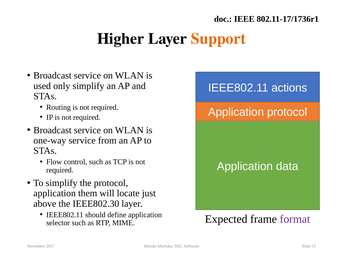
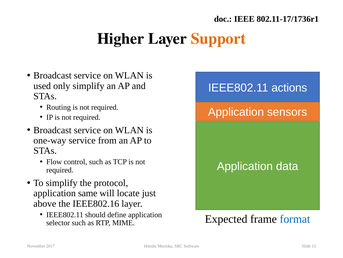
Application protocol: protocol -> sensors
them: them -> same
IEEE802.30: IEEE802.30 -> IEEE802.16
format colour: purple -> blue
